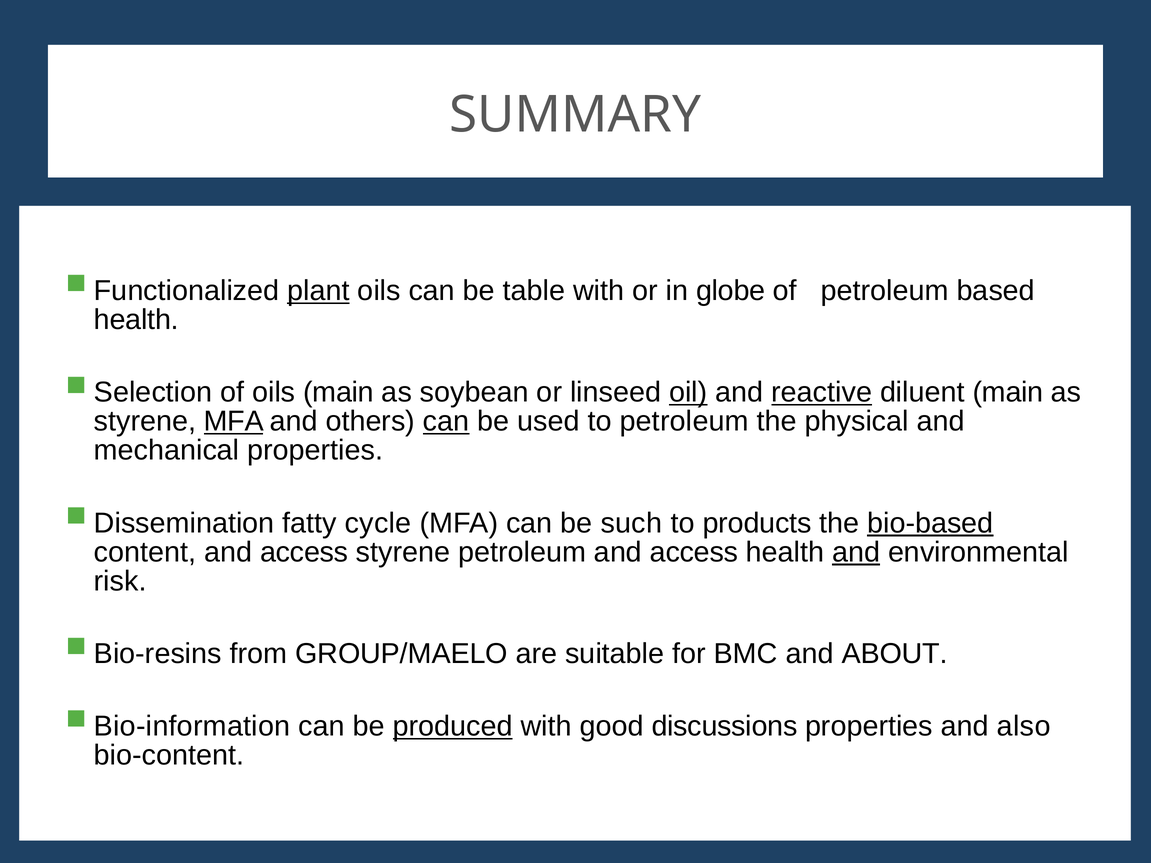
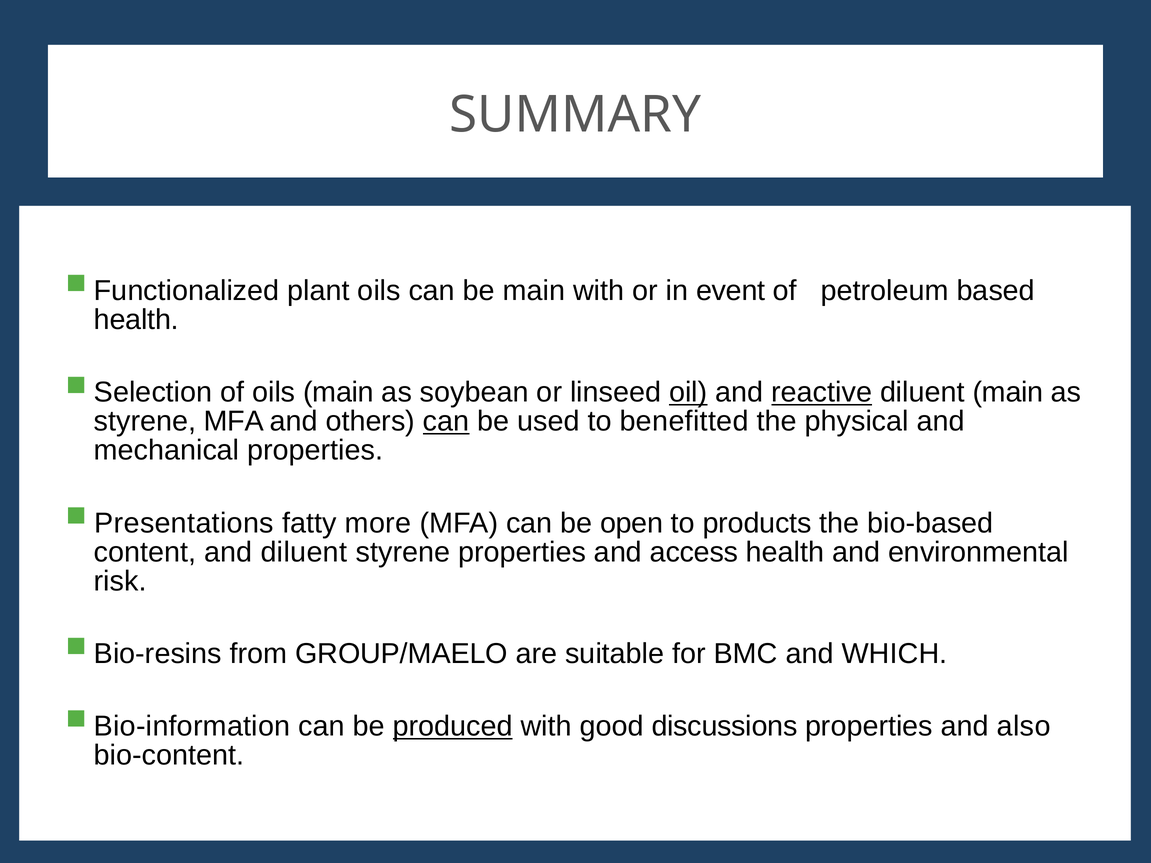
plant underline: present -> none
be table: table -> main
globe: globe -> event
MFA at (234, 422) underline: present -> none
to petroleum: petroleum -> benefitted
Dissemination: Dissemination -> Presentations
cycle: cycle -> more
such: such -> open
bio-based underline: present -> none
content and access: access -> diluent
styrene petroleum: petroleum -> properties
and at (856, 552) underline: present -> none
ABOUT: ABOUT -> WHICH
